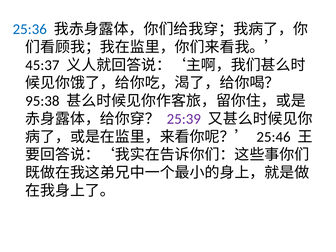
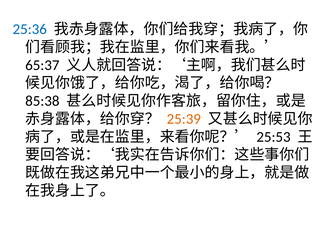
45:37: 45:37 -> 65:37
95:38: 95:38 -> 85:38
25:39 colour: purple -> orange
25:46: 25:46 -> 25:53
